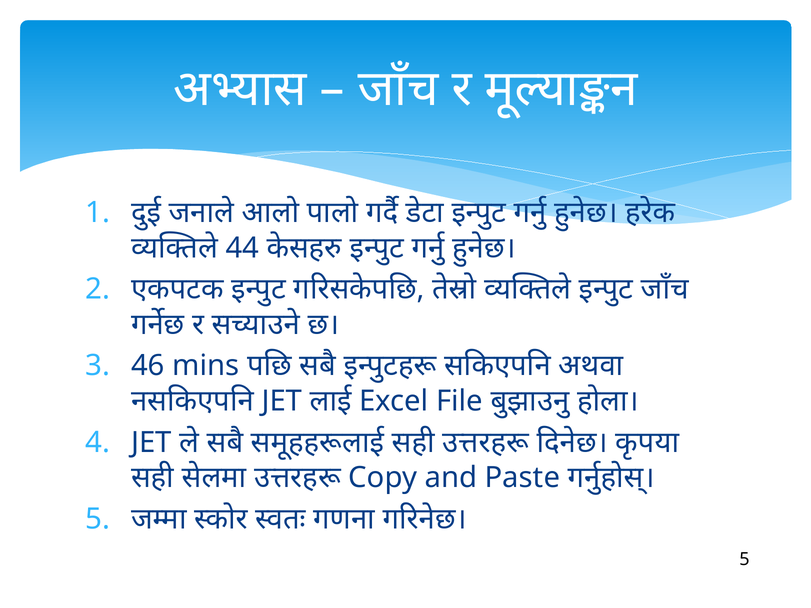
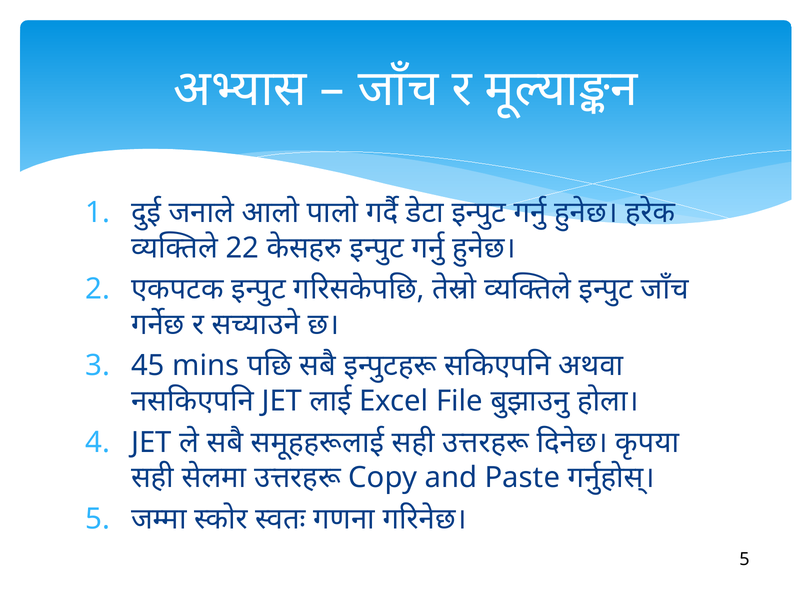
44: 44 -> 22
46: 46 -> 45
